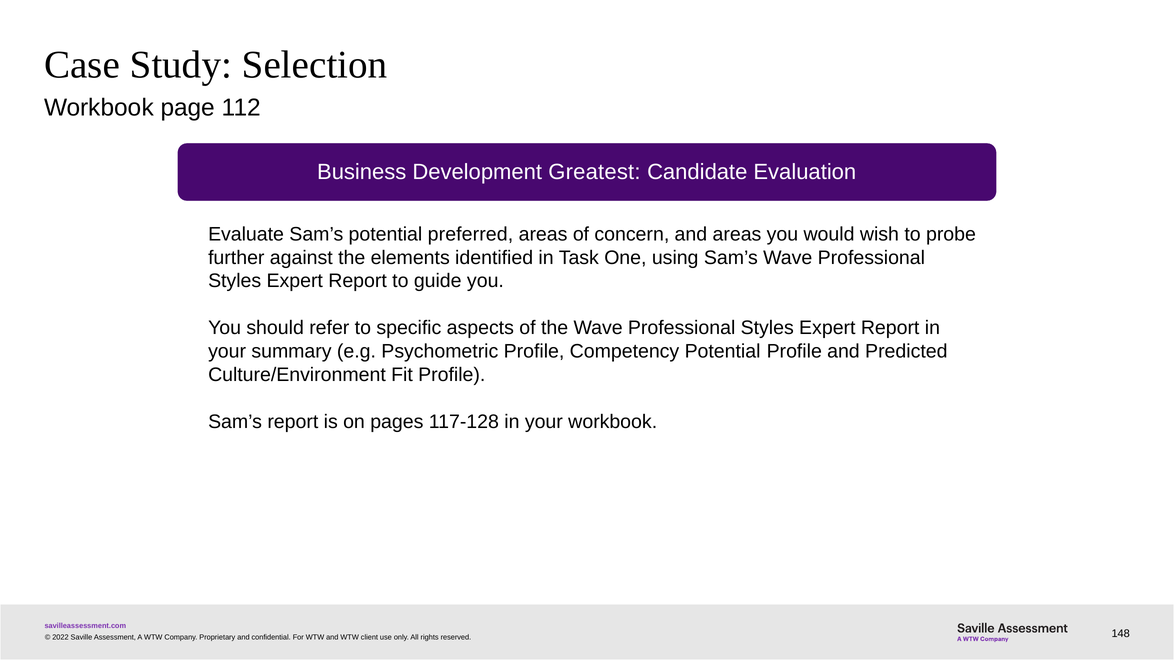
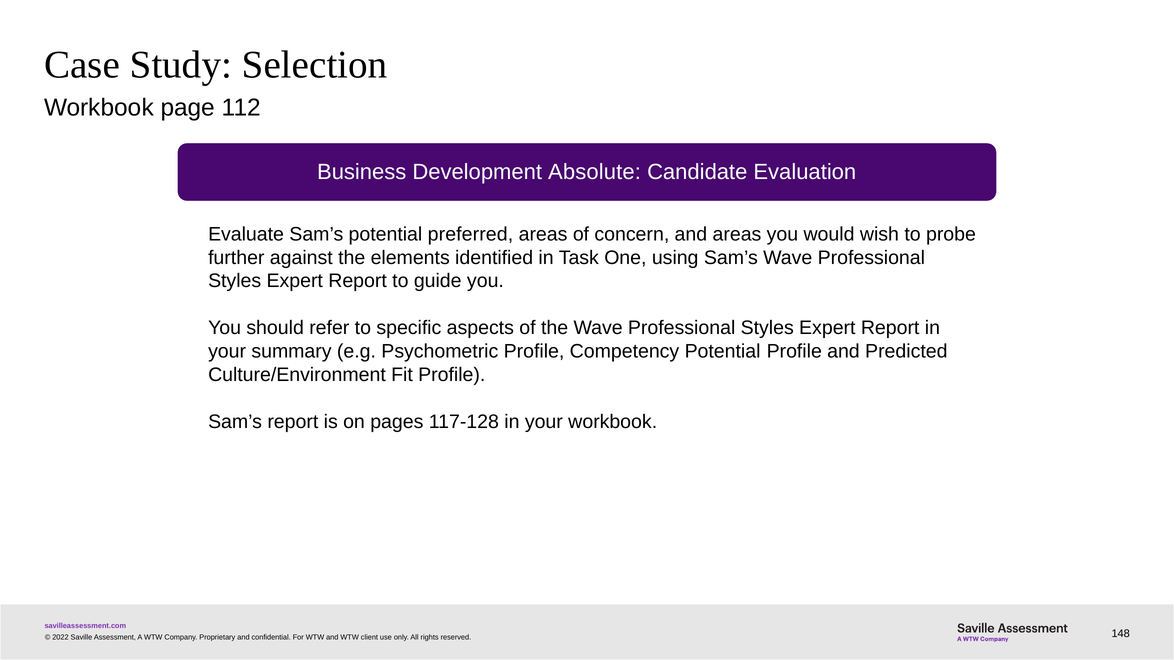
Greatest: Greatest -> Absolute
